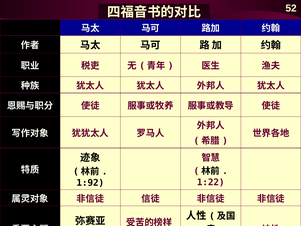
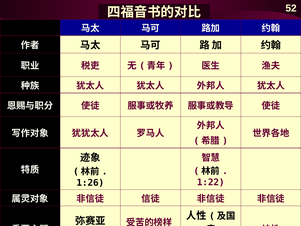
1:92: 1:92 -> 1:26
